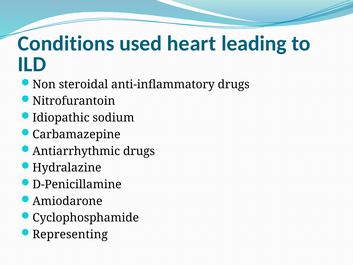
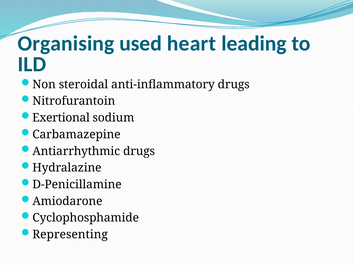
Conditions: Conditions -> Organising
Idiopathic: Idiopathic -> Exertional
